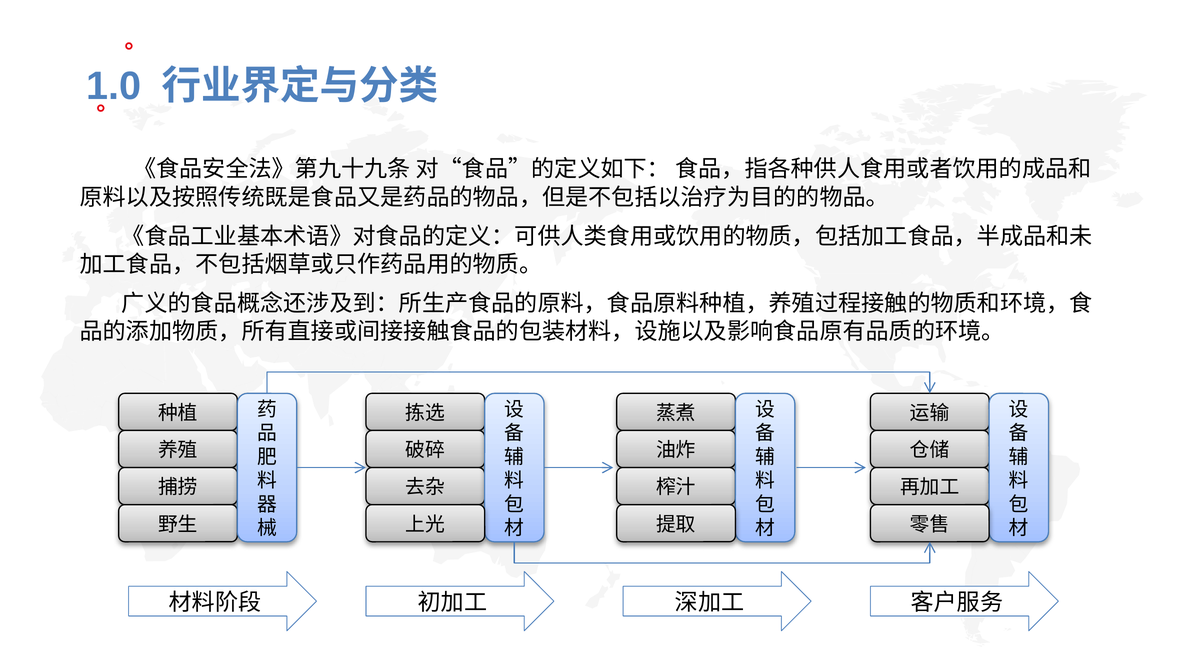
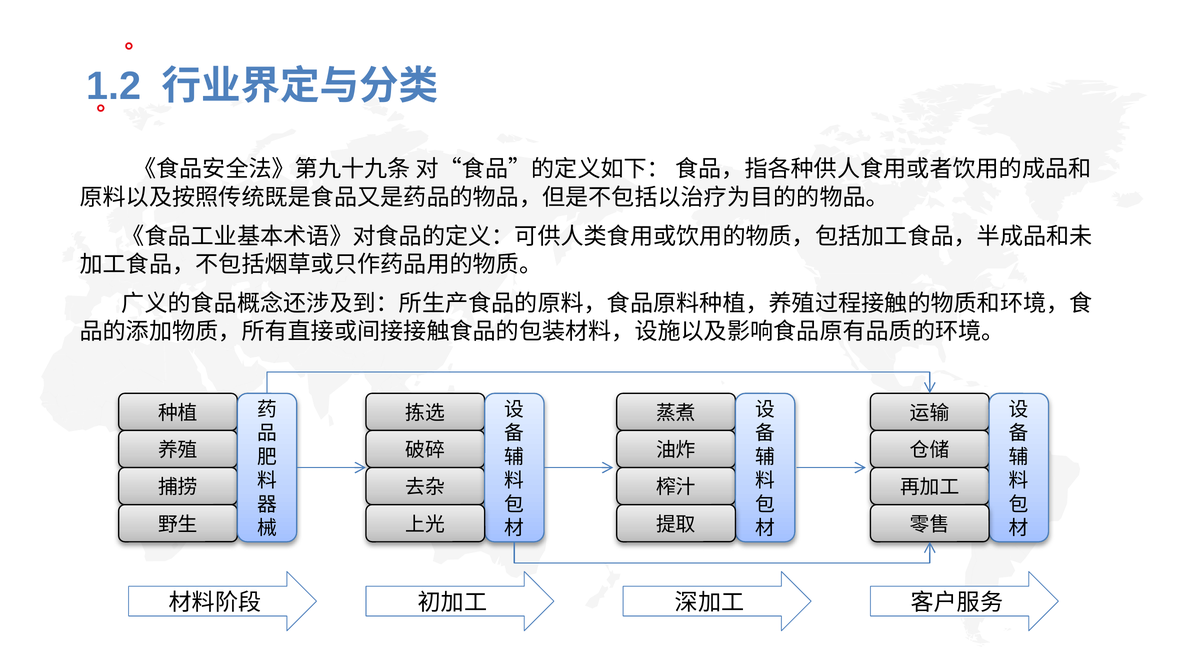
1.0: 1.0 -> 1.2
